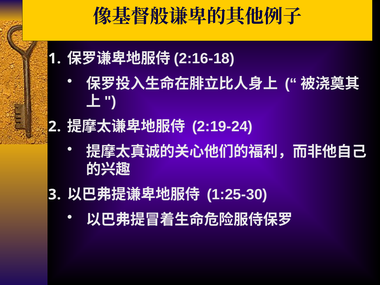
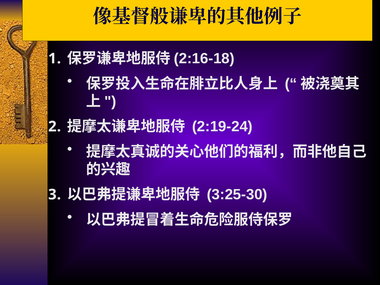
1:25-30: 1:25-30 -> 3:25-30
